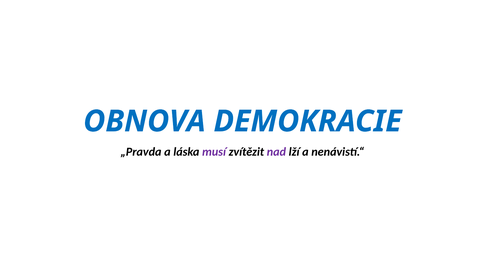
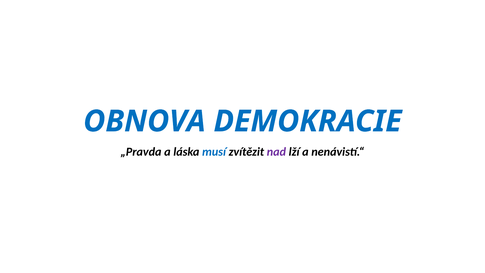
musí colour: purple -> blue
